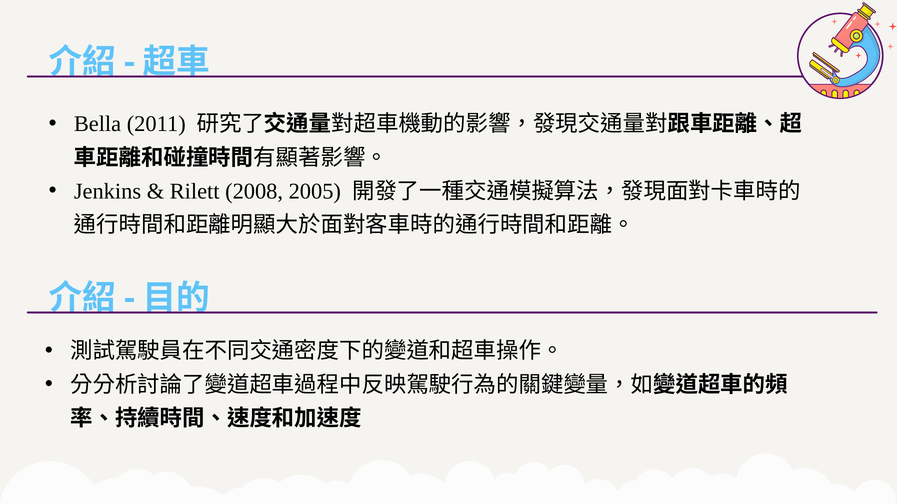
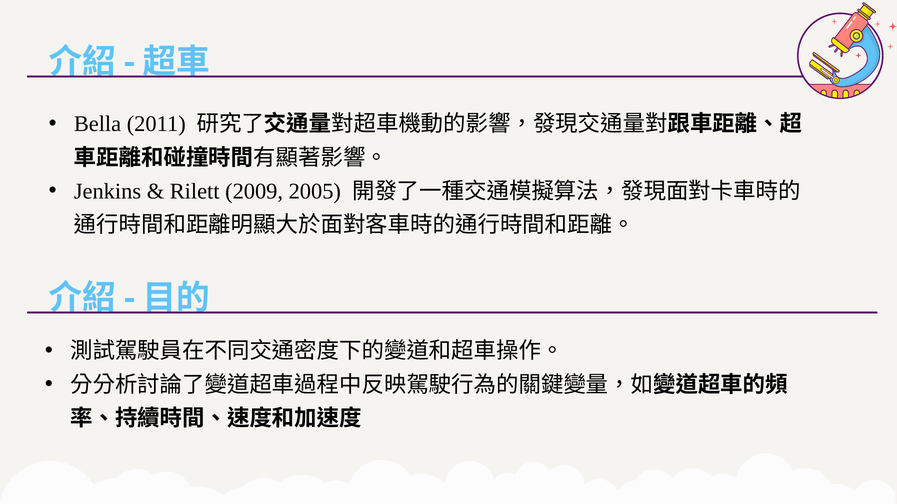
2008: 2008 -> 2009
